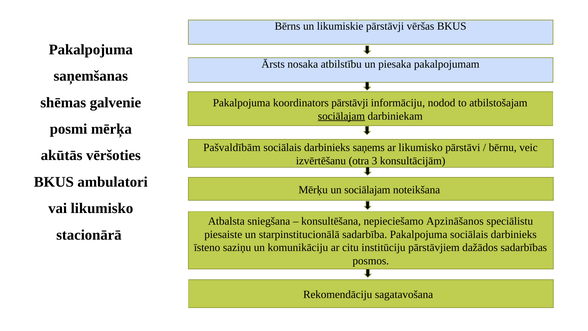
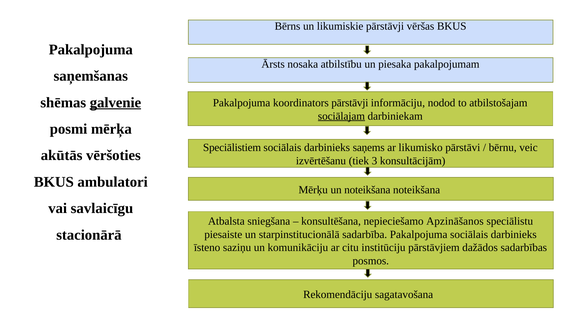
galvenie underline: none -> present
Pašvaldībām: Pašvaldībām -> Speciālistiem
otra: otra -> tiek
un sociālajam: sociālajam -> noteikšana
vai likumisko: likumisko -> savlaicīgu
